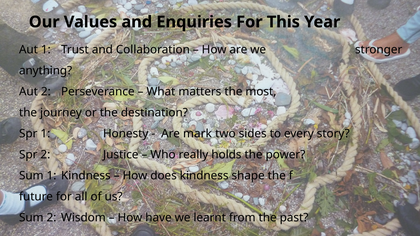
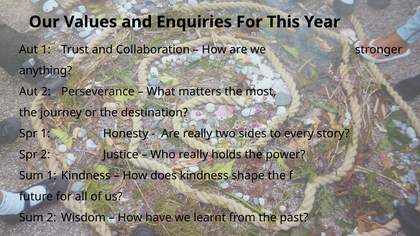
Are mark: mark -> really
